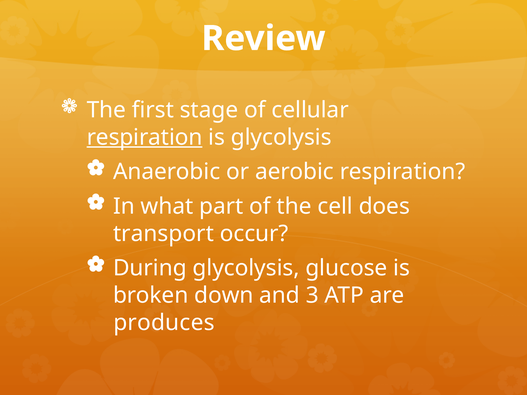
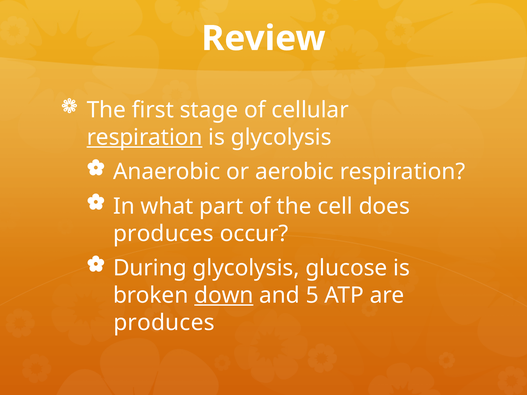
transport at (163, 234): transport -> produces
down underline: none -> present
3: 3 -> 5
